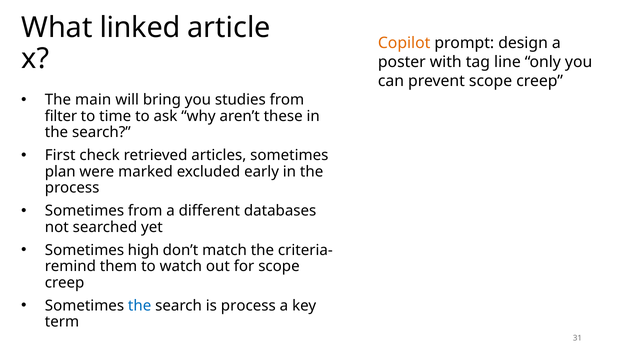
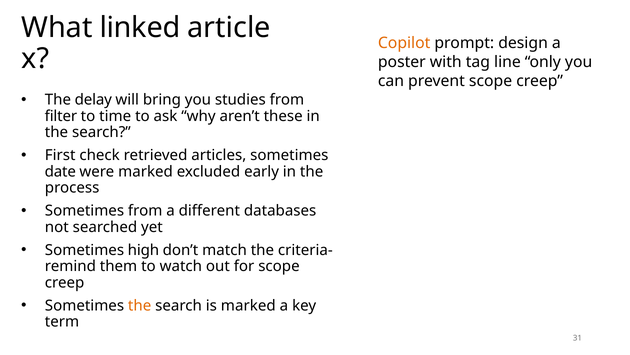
main: main -> delay
plan: plan -> date
the at (140, 305) colour: blue -> orange
is process: process -> marked
